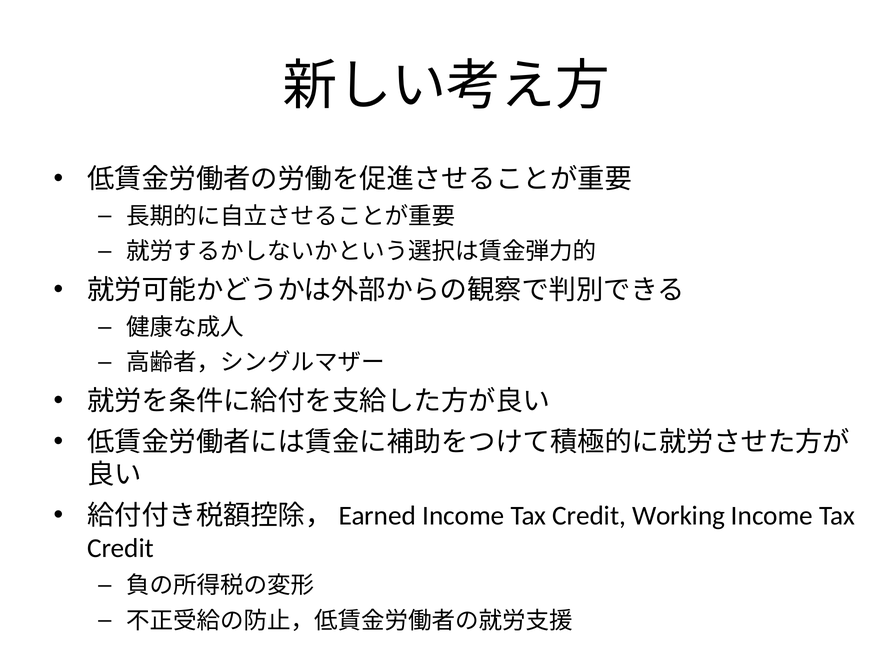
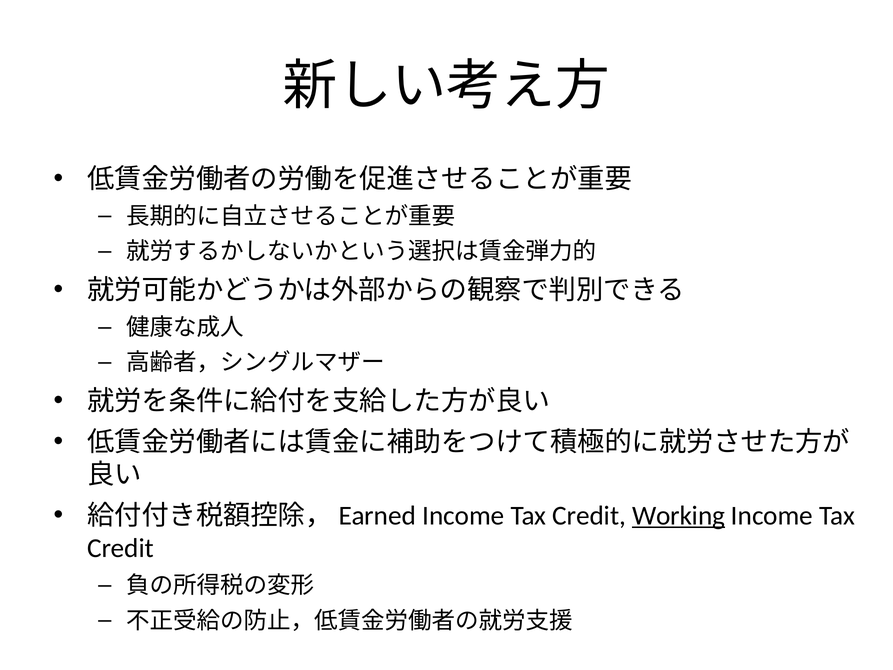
Working underline: none -> present
